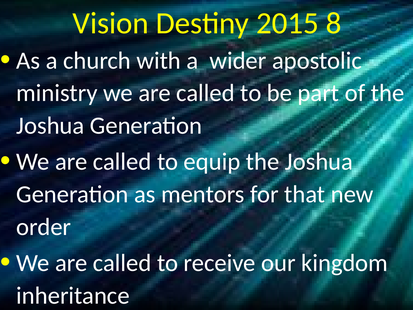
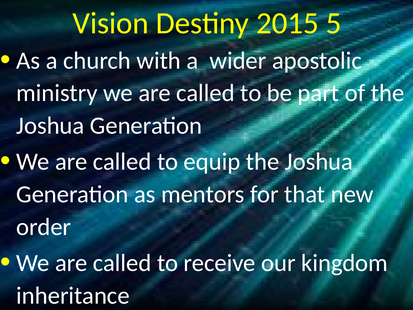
8: 8 -> 5
